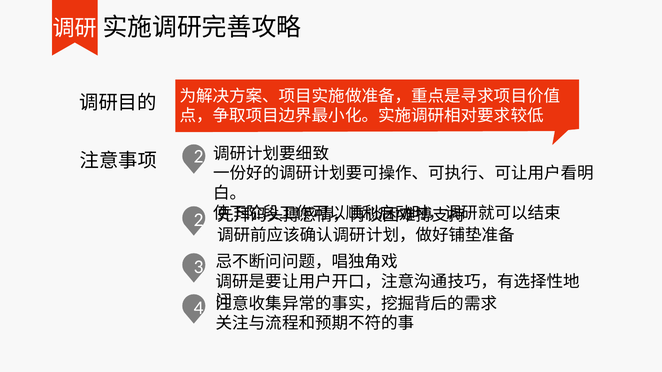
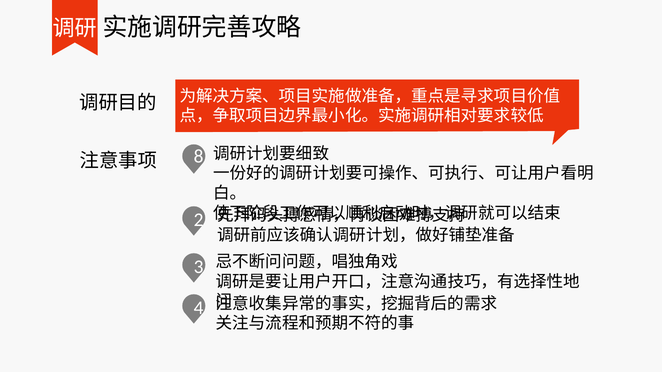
2 at (199, 157): 2 -> 8
